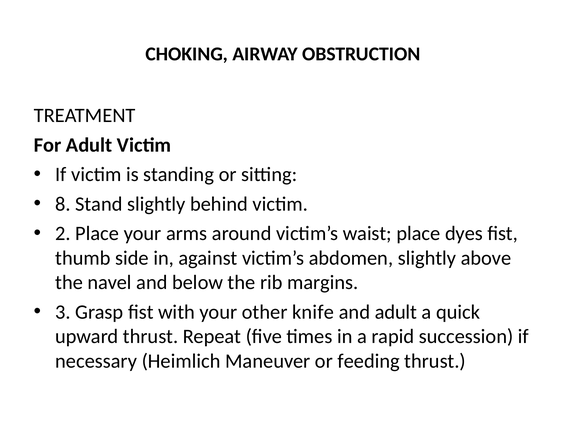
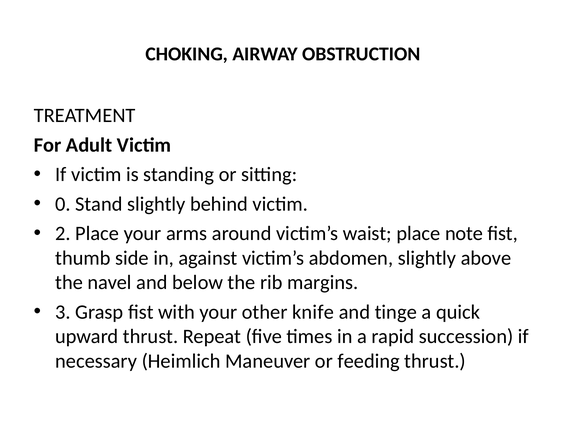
8: 8 -> 0
dyes: dyes -> note
and adult: adult -> tinge
